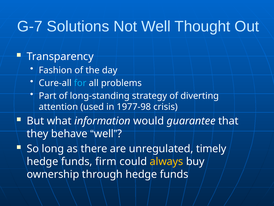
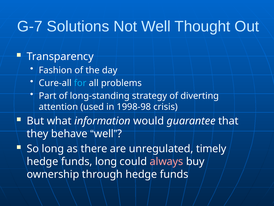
1977-98: 1977-98 -> 1998-98
funds firm: firm -> long
always colour: yellow -> pink
